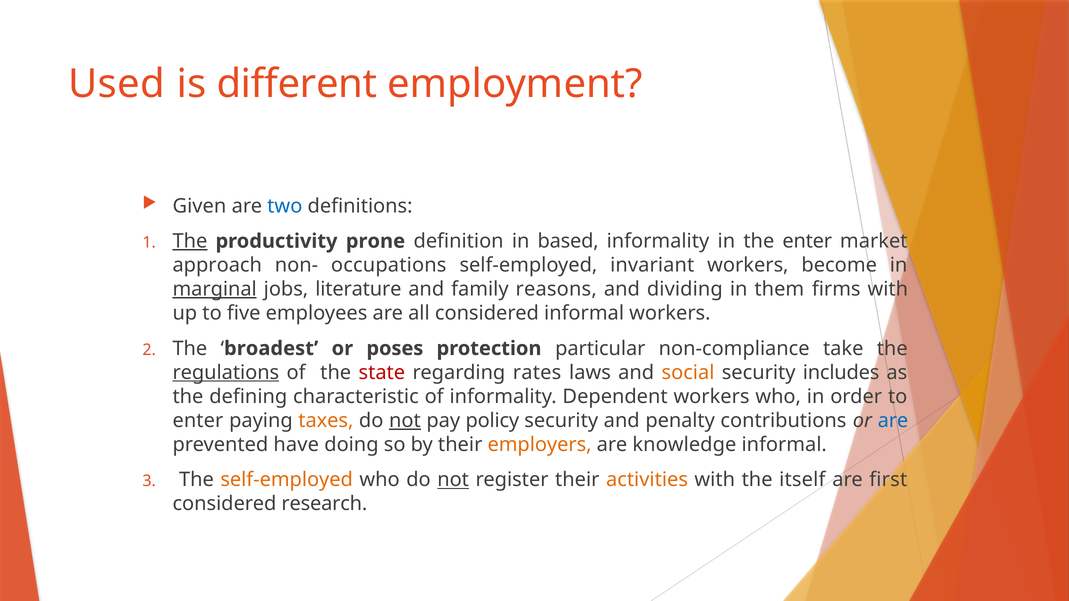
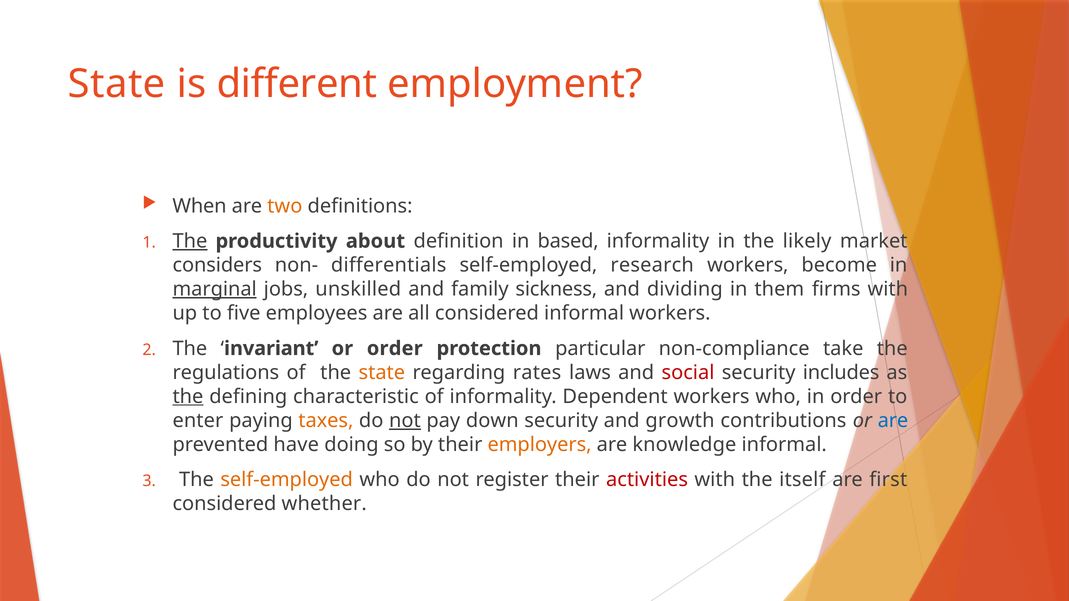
Used at (117, 84): Used -> State
Given: Given -> When
two colour: blue -> orange
prone: prone -> about
the enter: enter -> likely
approach: approach -> considers
occupations: occupations -> differentials
invariant: invariant -> research
literature: literature -> unskilled
reasons: reasons -> sickness
broadest: broadest -> invariant
or poses: poses -> order
regulations underline: present -> none
state at (382, 373) colour: red -> orange
social colour: orange -> red
the at (188, 397) underline: none -> present
policy: policy -> down
penalty: penalty -> growth
not at (453, 480) underline: present -> none
activities colour: orange -> red
research: research -> whether
